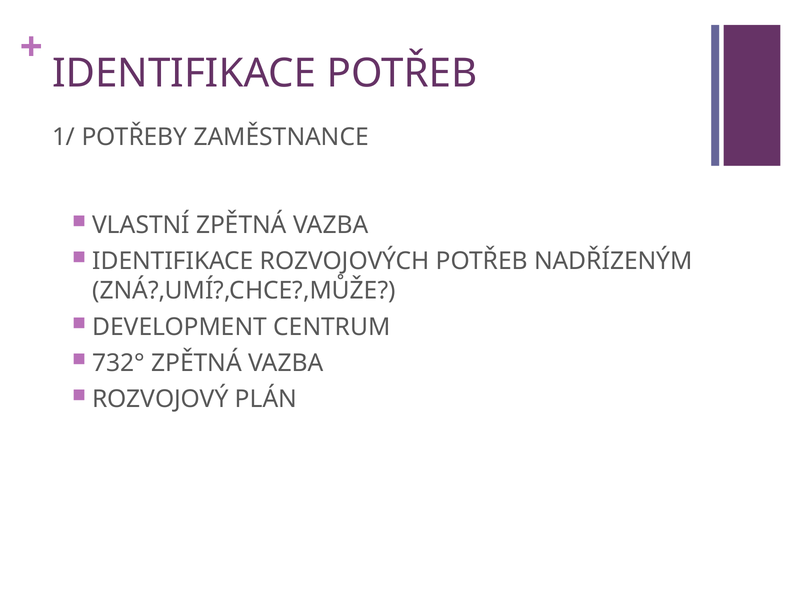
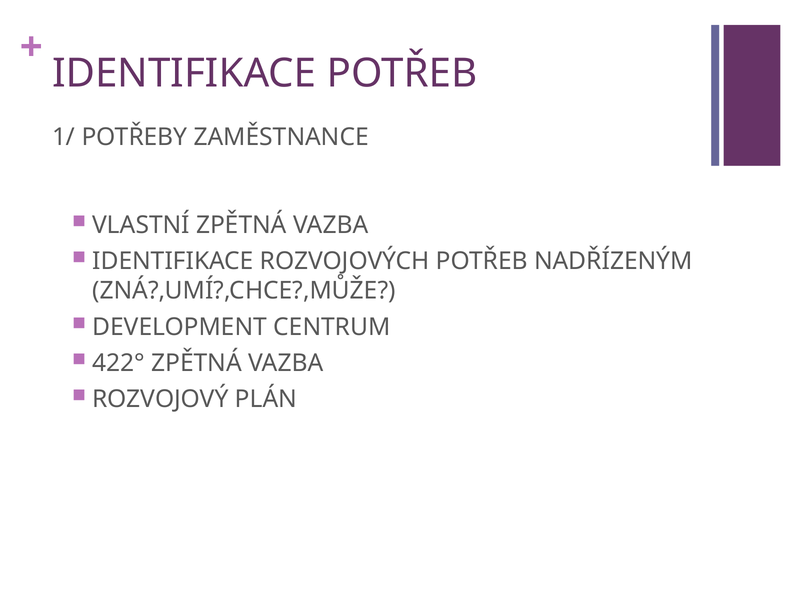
732°: 732° -> 422°
